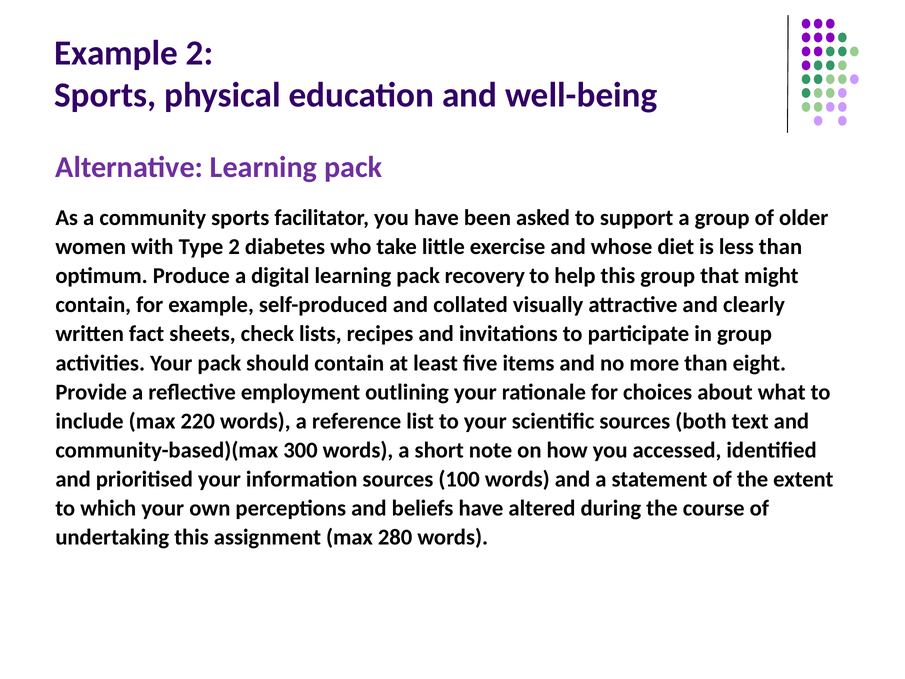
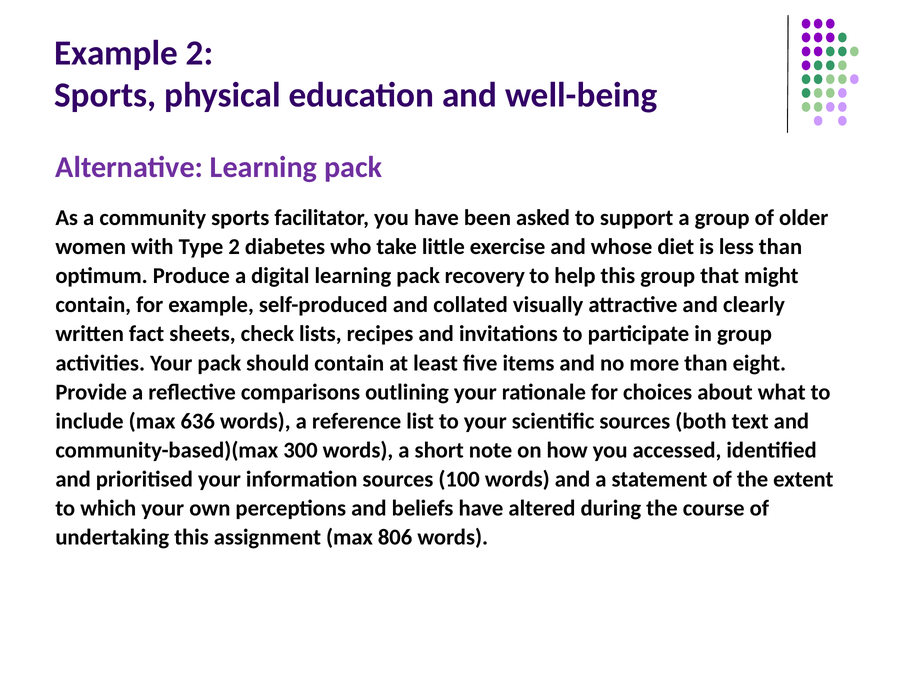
employment: employment -> comparisons
220: 220 -> 636
280: 280 -> 806
